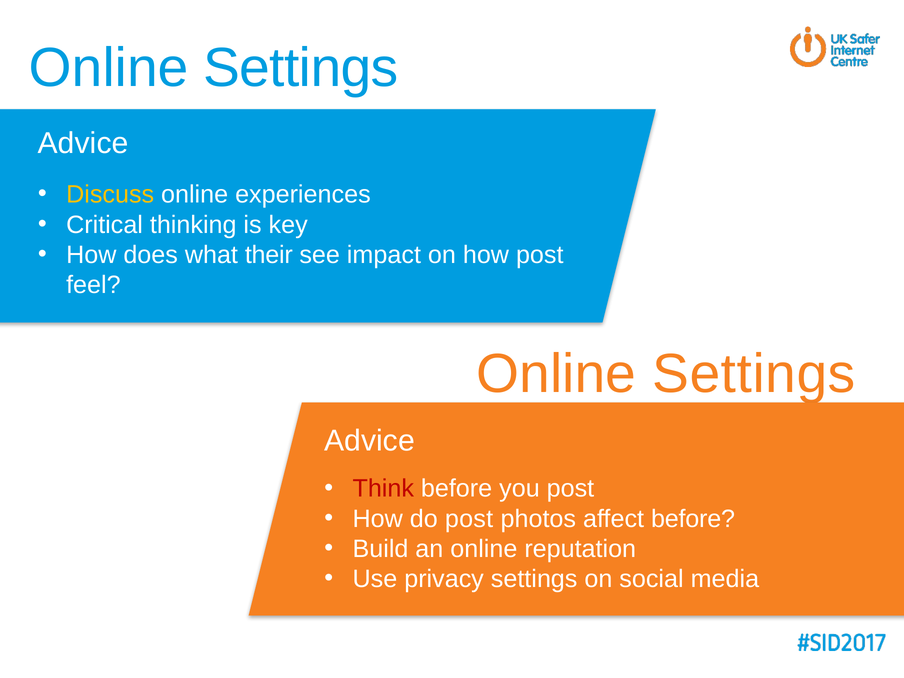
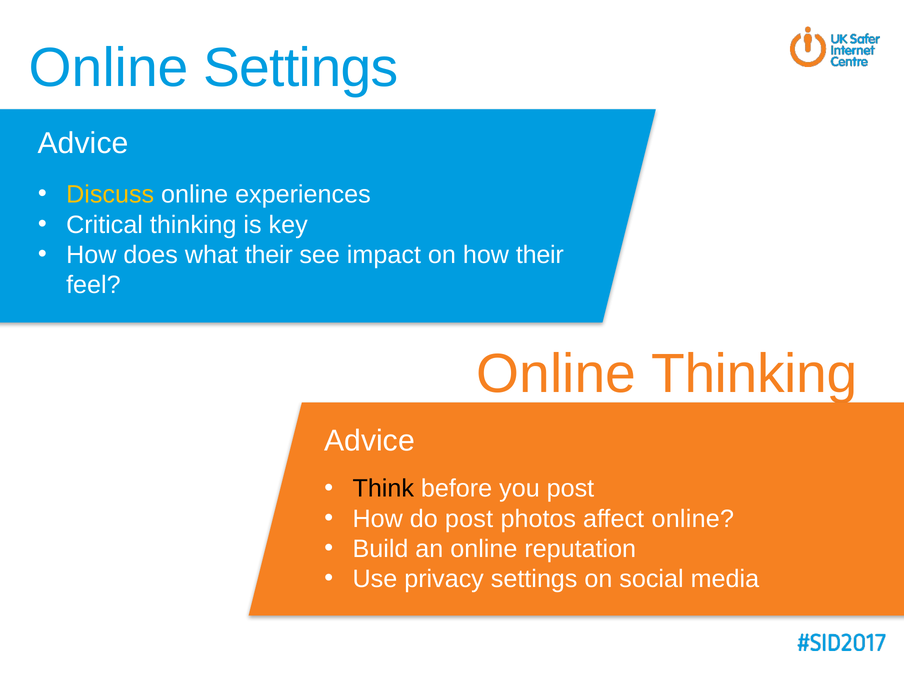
how post: post -> their
Settings at (754, 374): Settings -> Thinking
Think colour: red -> black
affect before: before -> online
